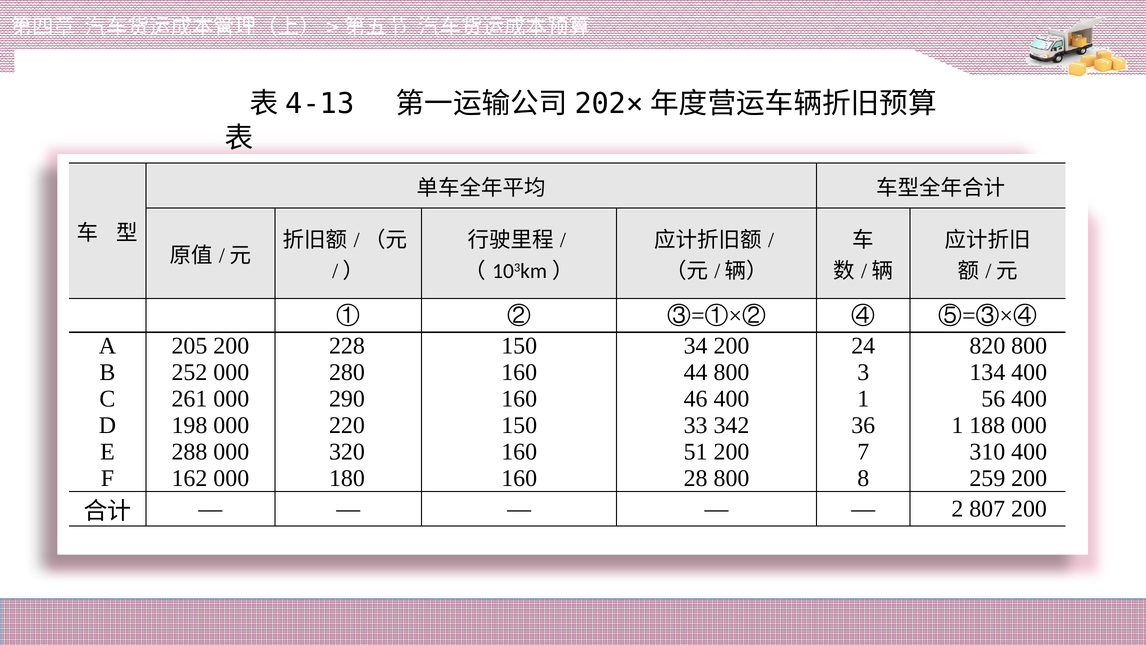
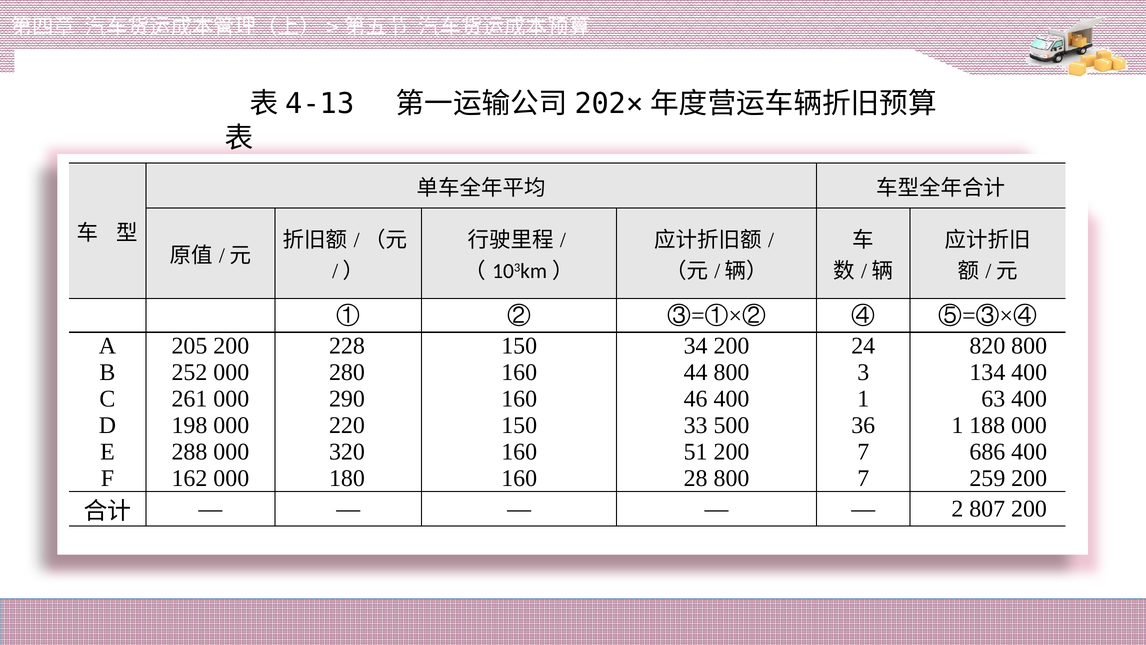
56: 56 -> 63
342: 342 -> 500
310: 310 -> 686
800 8: 8 -> 7
